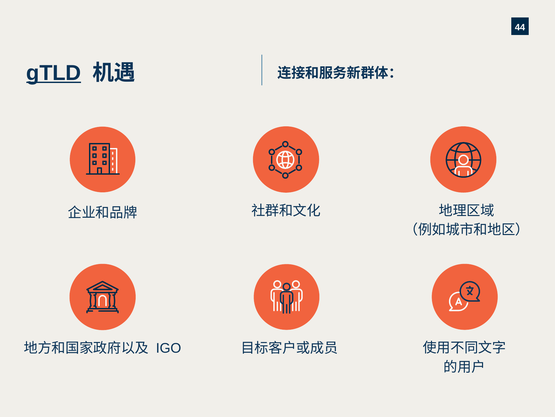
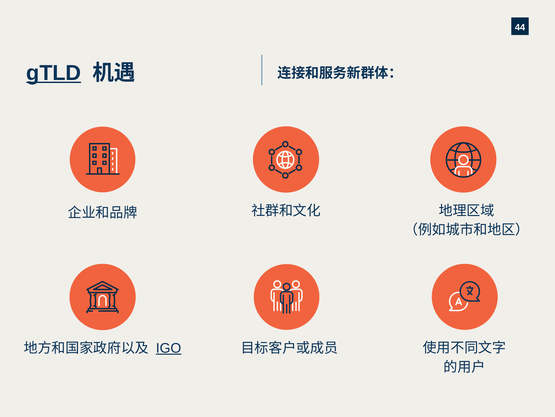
IGO underline: none -> present
